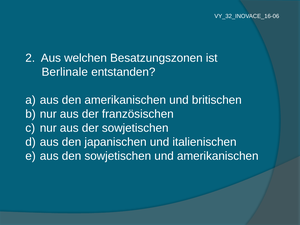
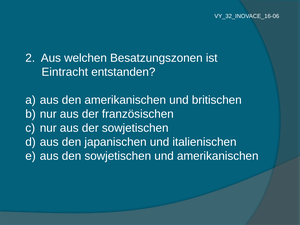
Berlinale: Berlinale -> Eintracht
